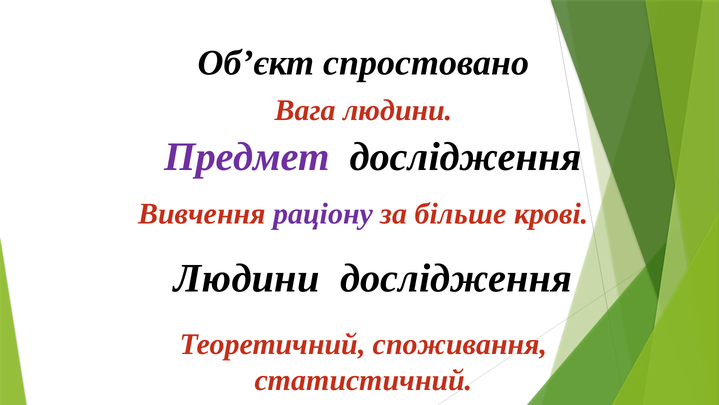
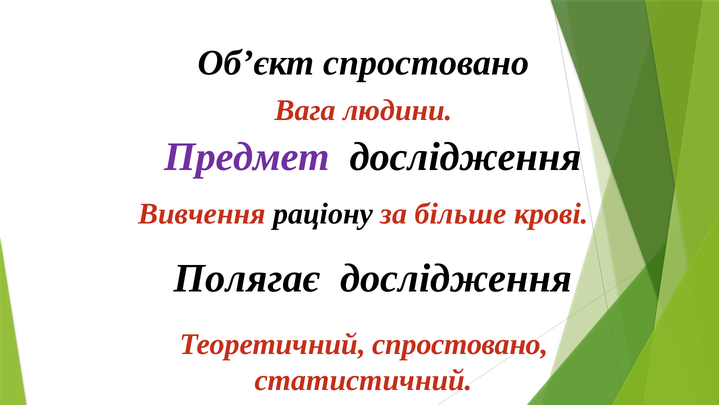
раціону colour: purple -> black
Людини at (247, 278): Людини -> Полягає
Теоретичний споживання: споживання -> спростовано
